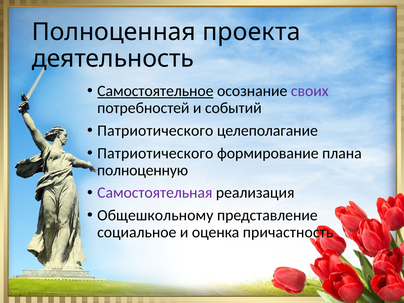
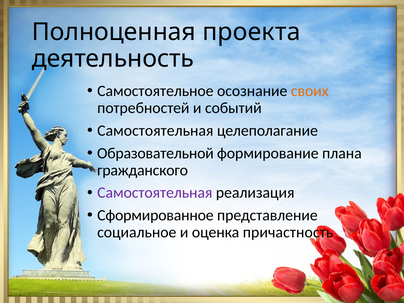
Самостоятельное underline: present -> none
своих colour: purple -> orange
Патриотического at (155, 131): Патриотического -> Самостоятельная
Патриотического at (155, 153): Патриотического -> Образовательной
полноценную: полноценную -> гражданского
Общешкольному: Общешкольному -> Сформированное
